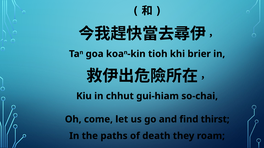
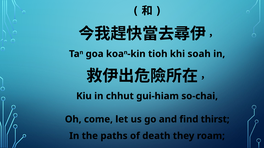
brier: brier -> soah
